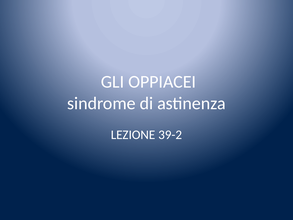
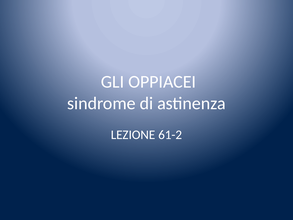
39-2: 39-2 -> 61-2
